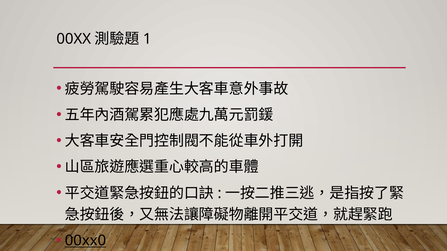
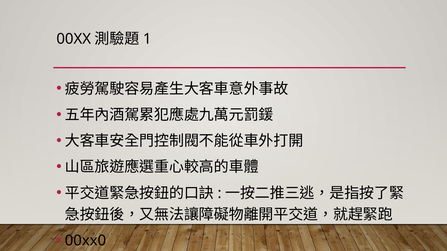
00xx0 underline: present -> none
